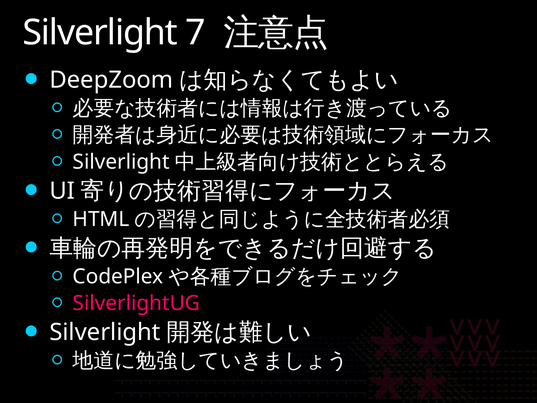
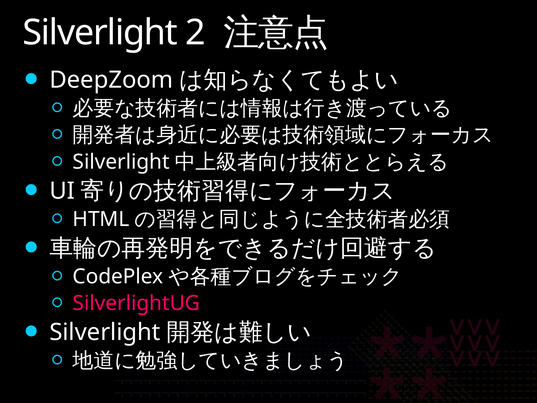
7: 7 -> 2
